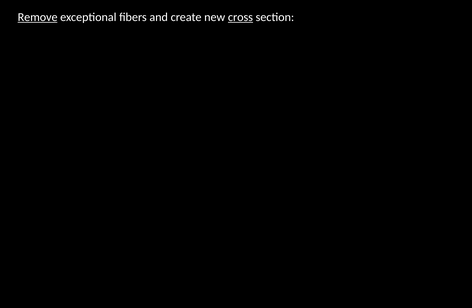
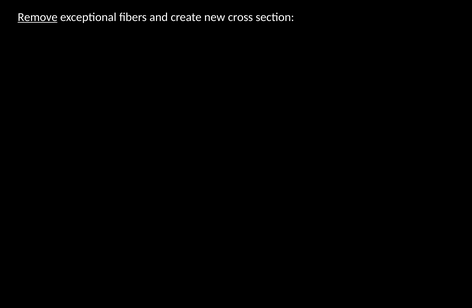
cross underline: present -> none
